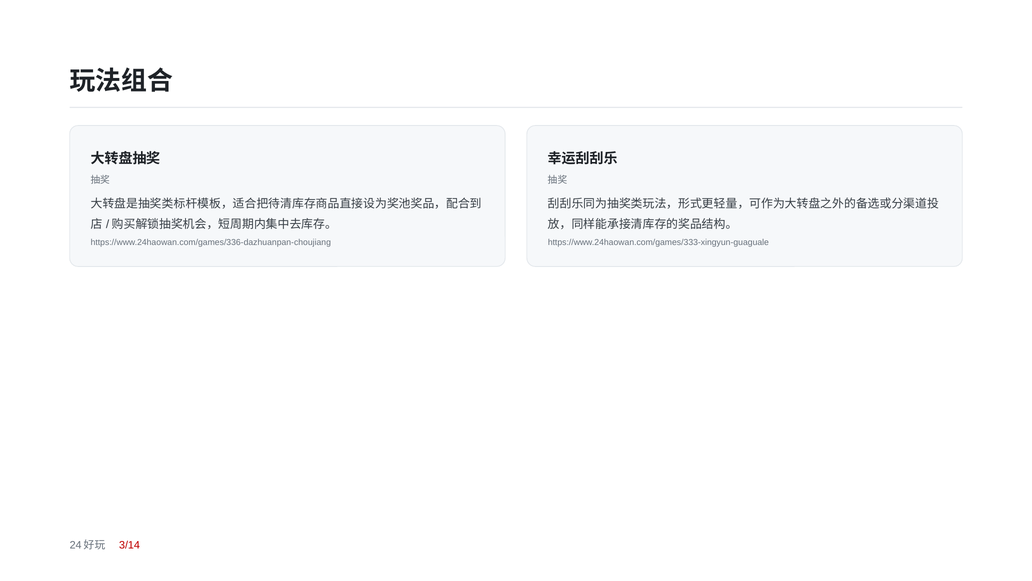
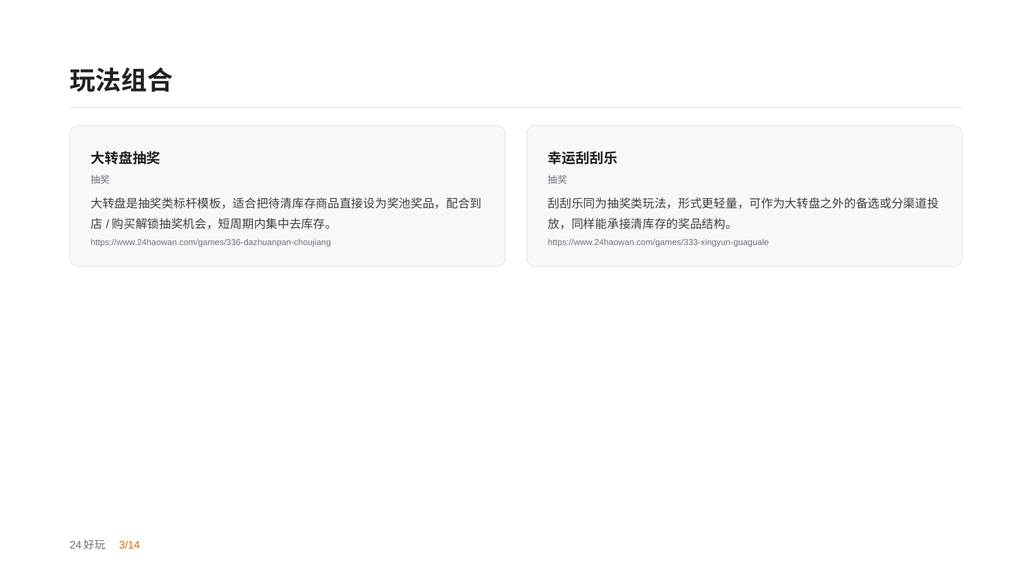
3/14 colour: red -> orange
